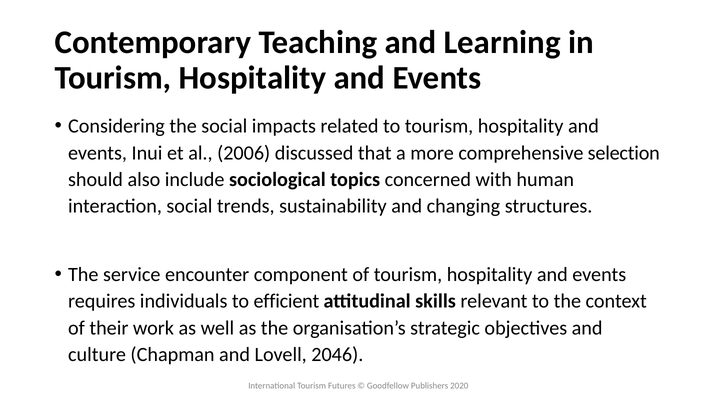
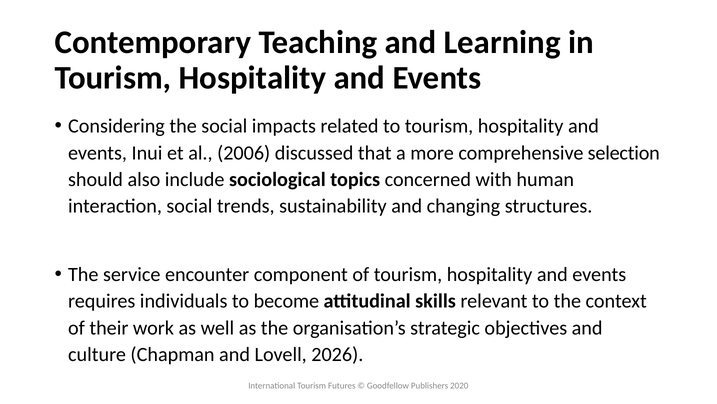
efficient: efficient -> become
2046: 2046 -> 2026
